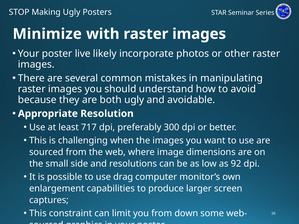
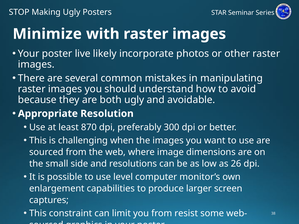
717: 717 -> 870
92: 92 -> 26
drag: drag -> level
down: down -> resist
